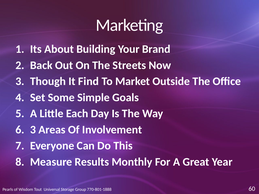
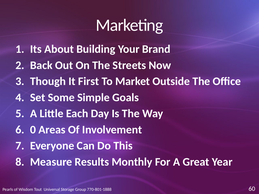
Find: Find -> First
3 at (33, 130): 3 -> 0
